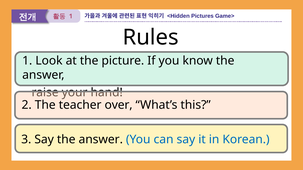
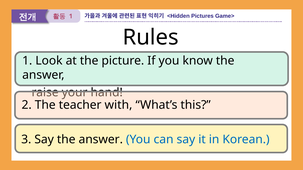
over: over -> with
